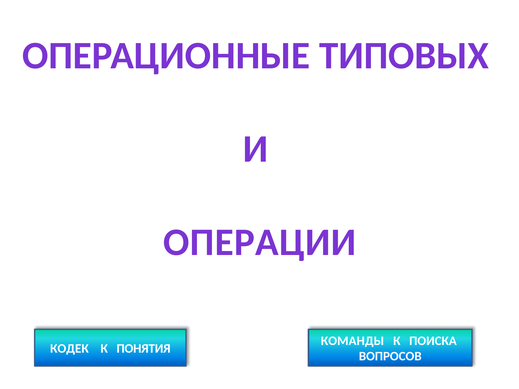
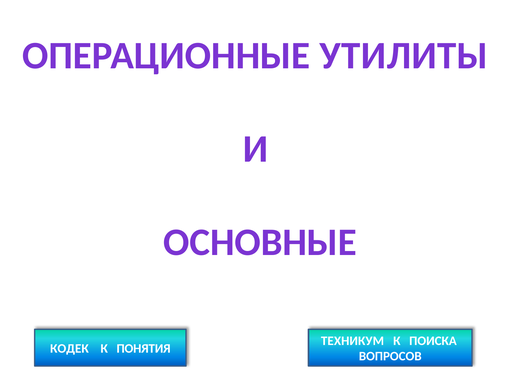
ТИПОВЫХ: ТИПОВЫХ -> УТИЛИТЫ
ОПЕРАЦИИ: ОПЕРАЦИИ -> ОСНОВНЫЕ
КОМАНДЫ: КОМАНДЫ -> ТЕХНИКУМ
